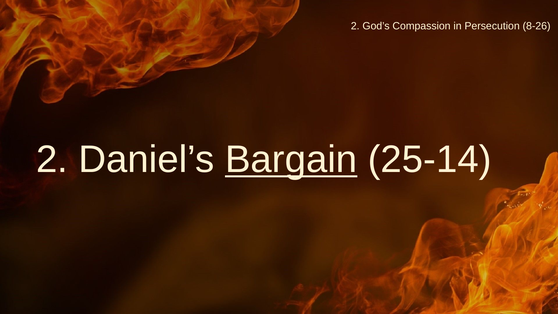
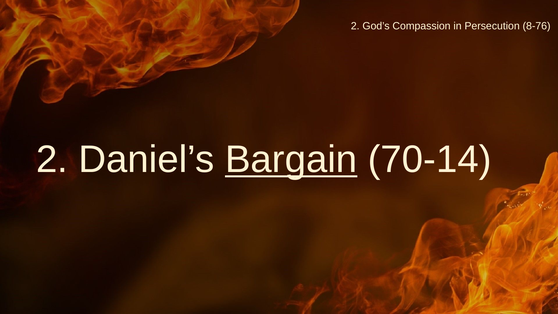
8-26: 8-26 -> 8-76
25-14: 25-14 -> 70-14
